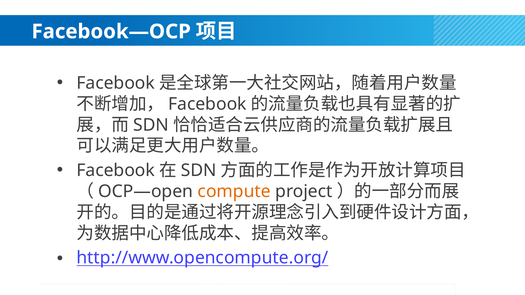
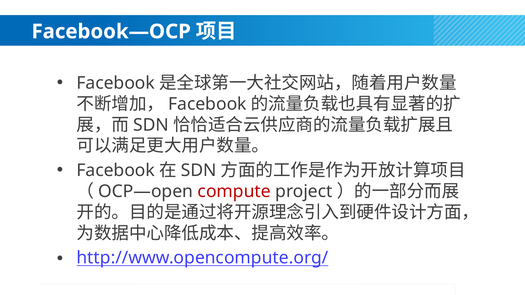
compute colour: orange -> red
